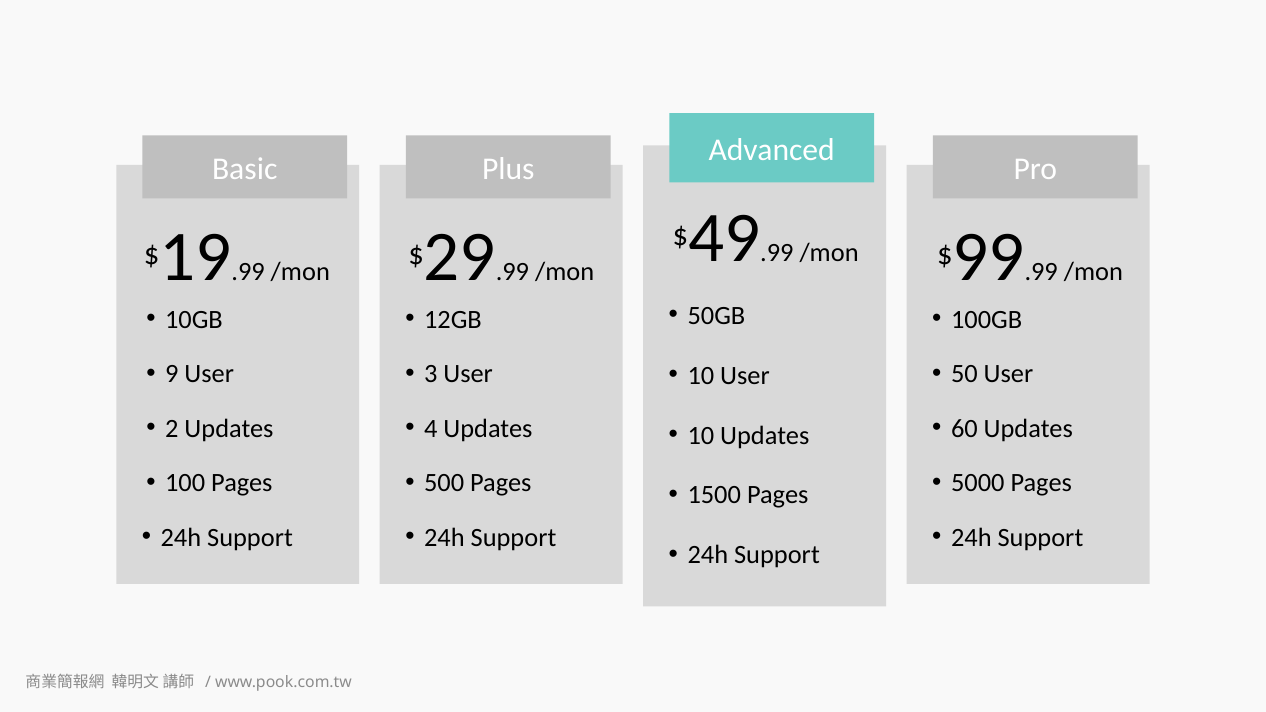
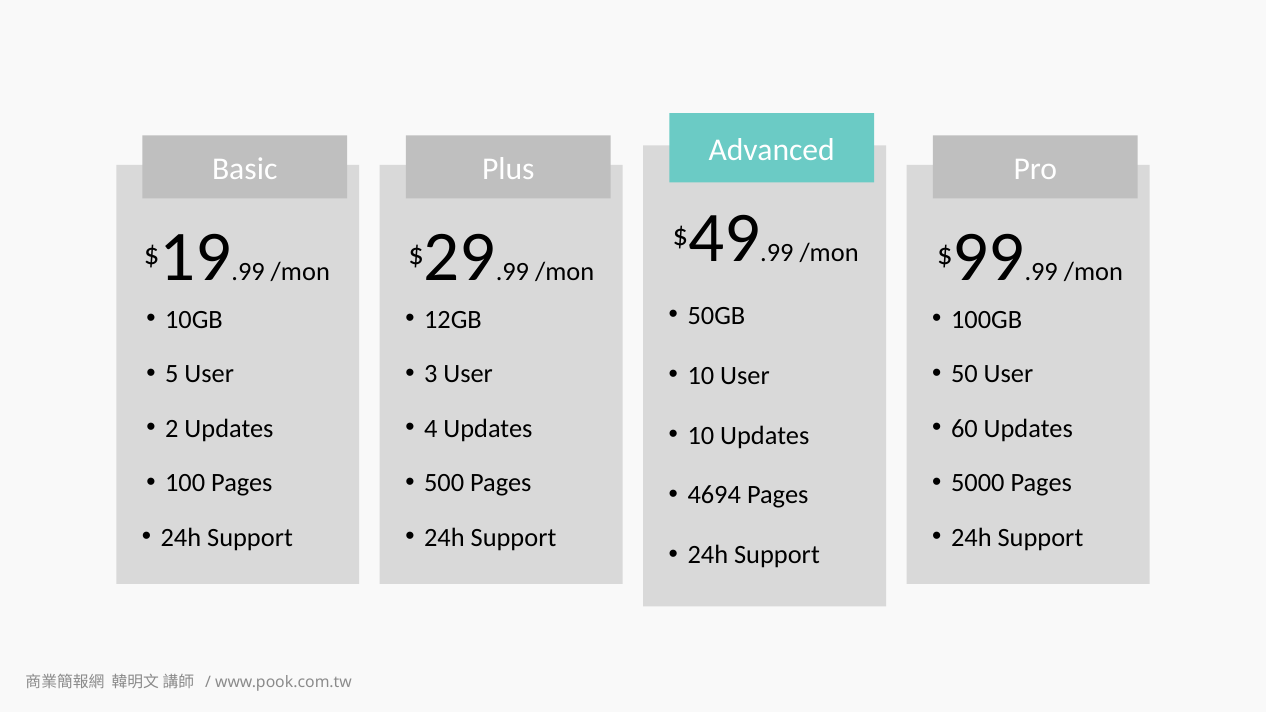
9: 9 -> 5
1500: 1500 -> 4694
